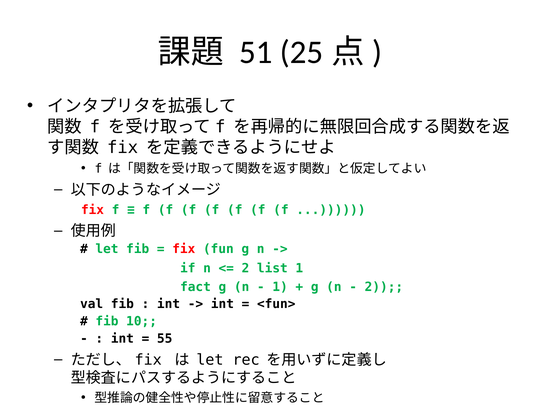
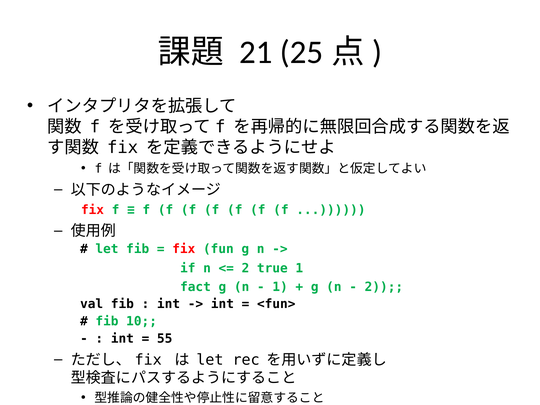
51: 51 -> 21
list: list -> true
